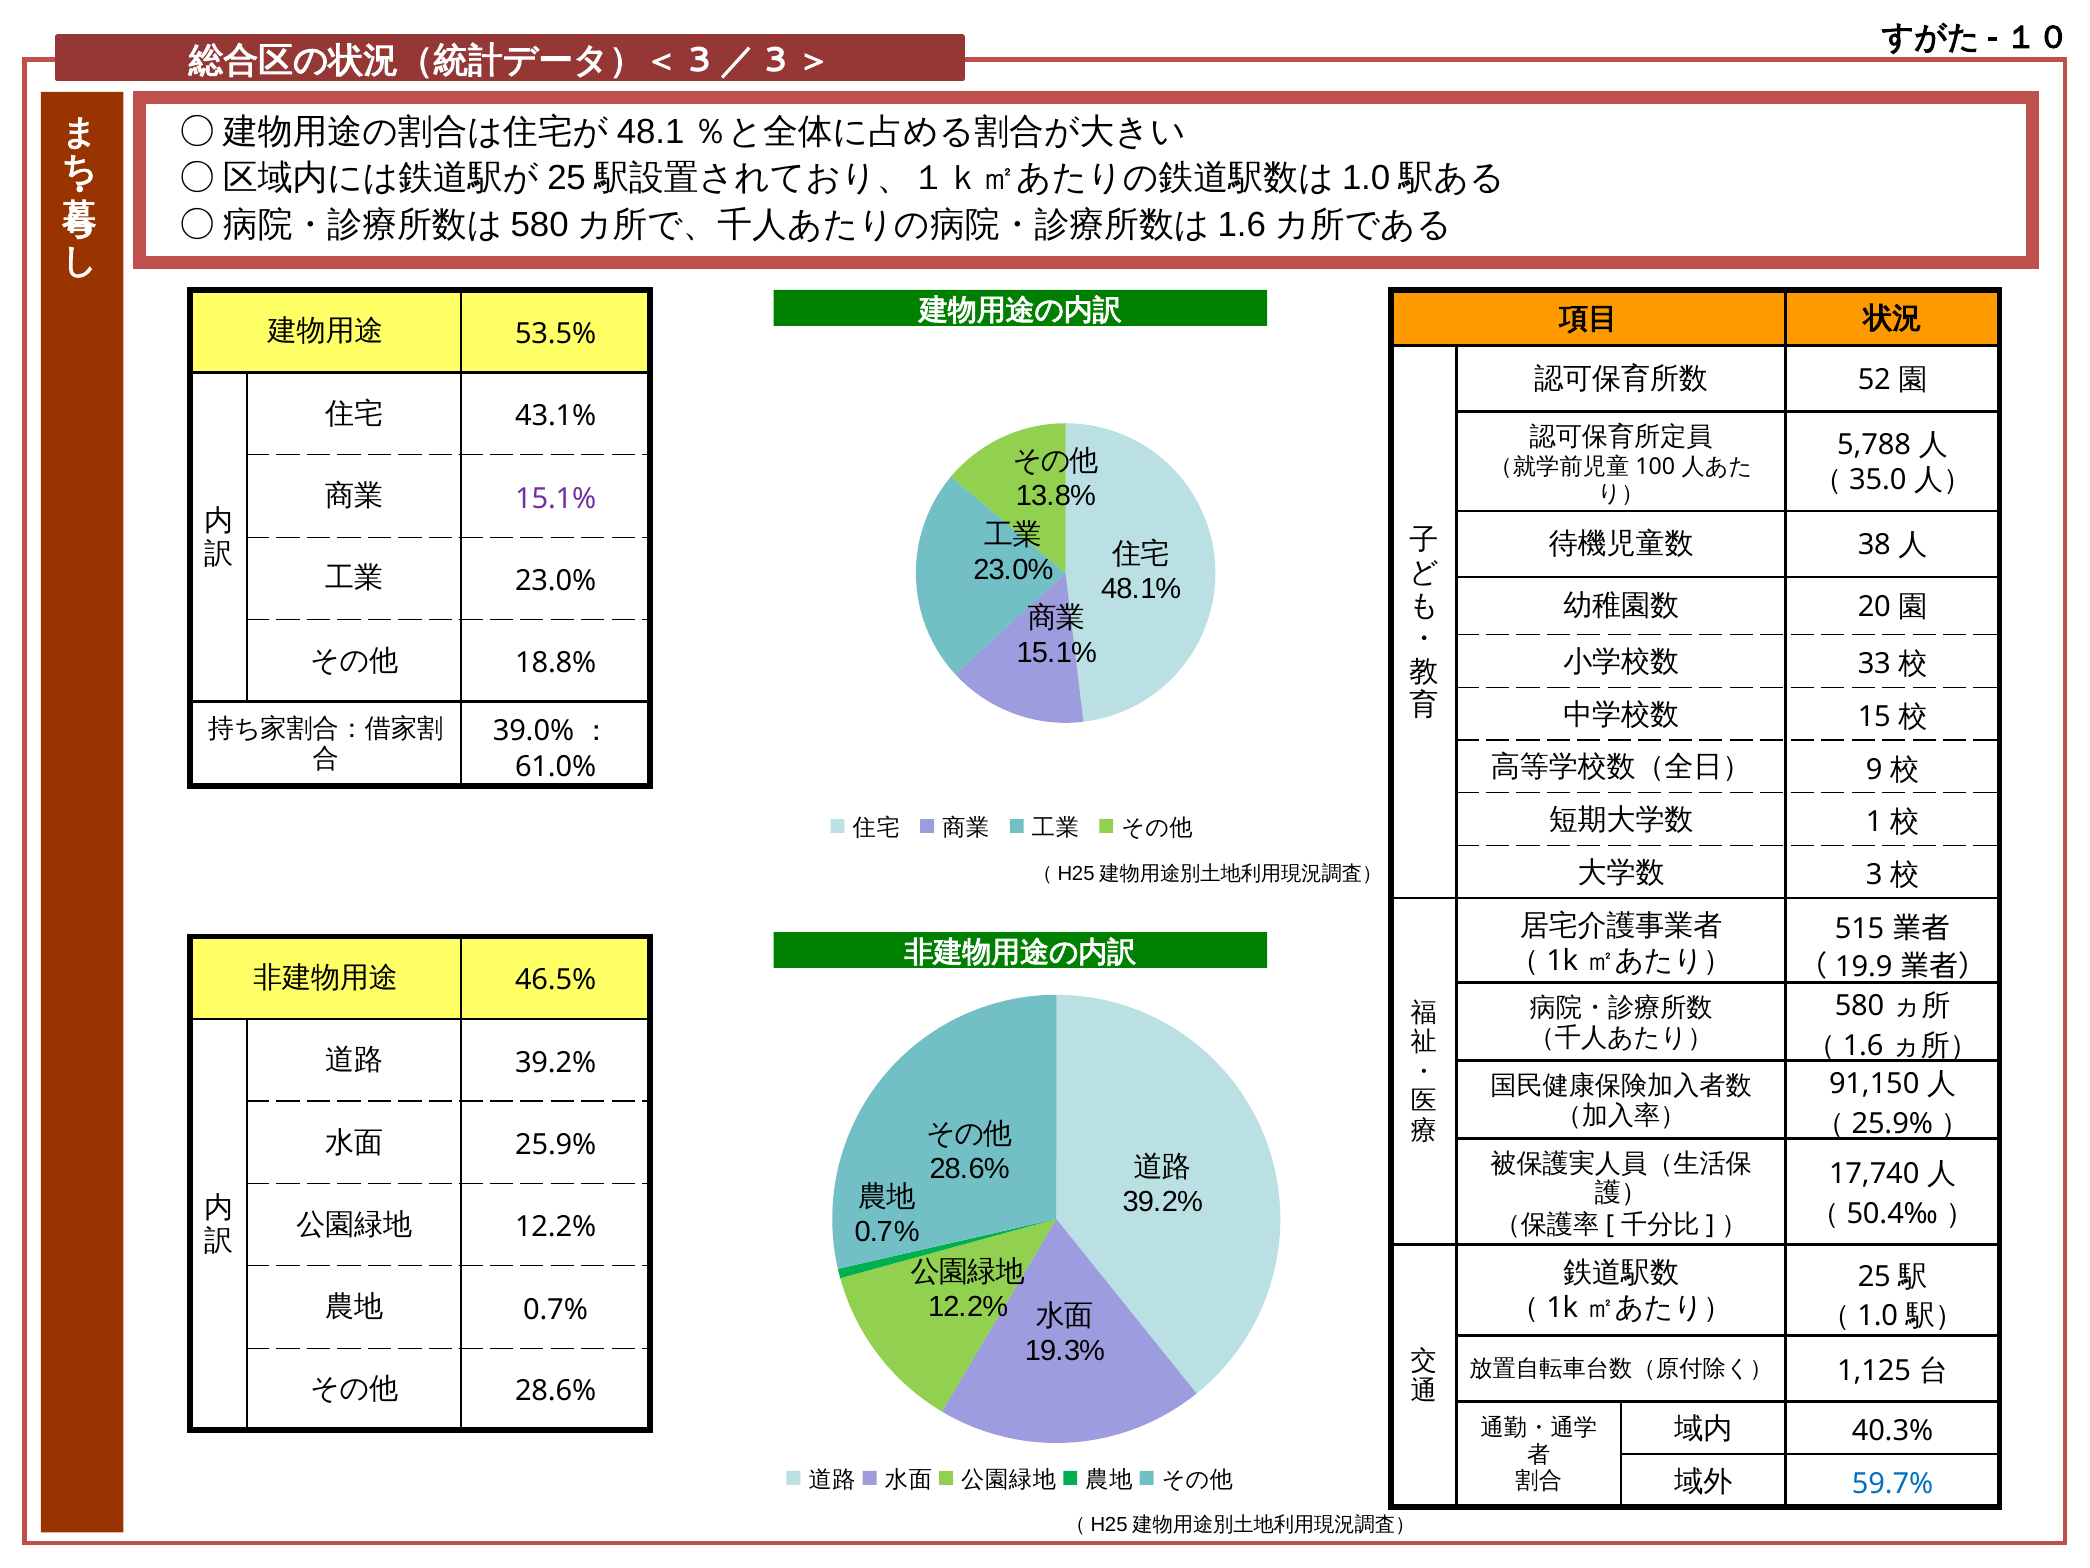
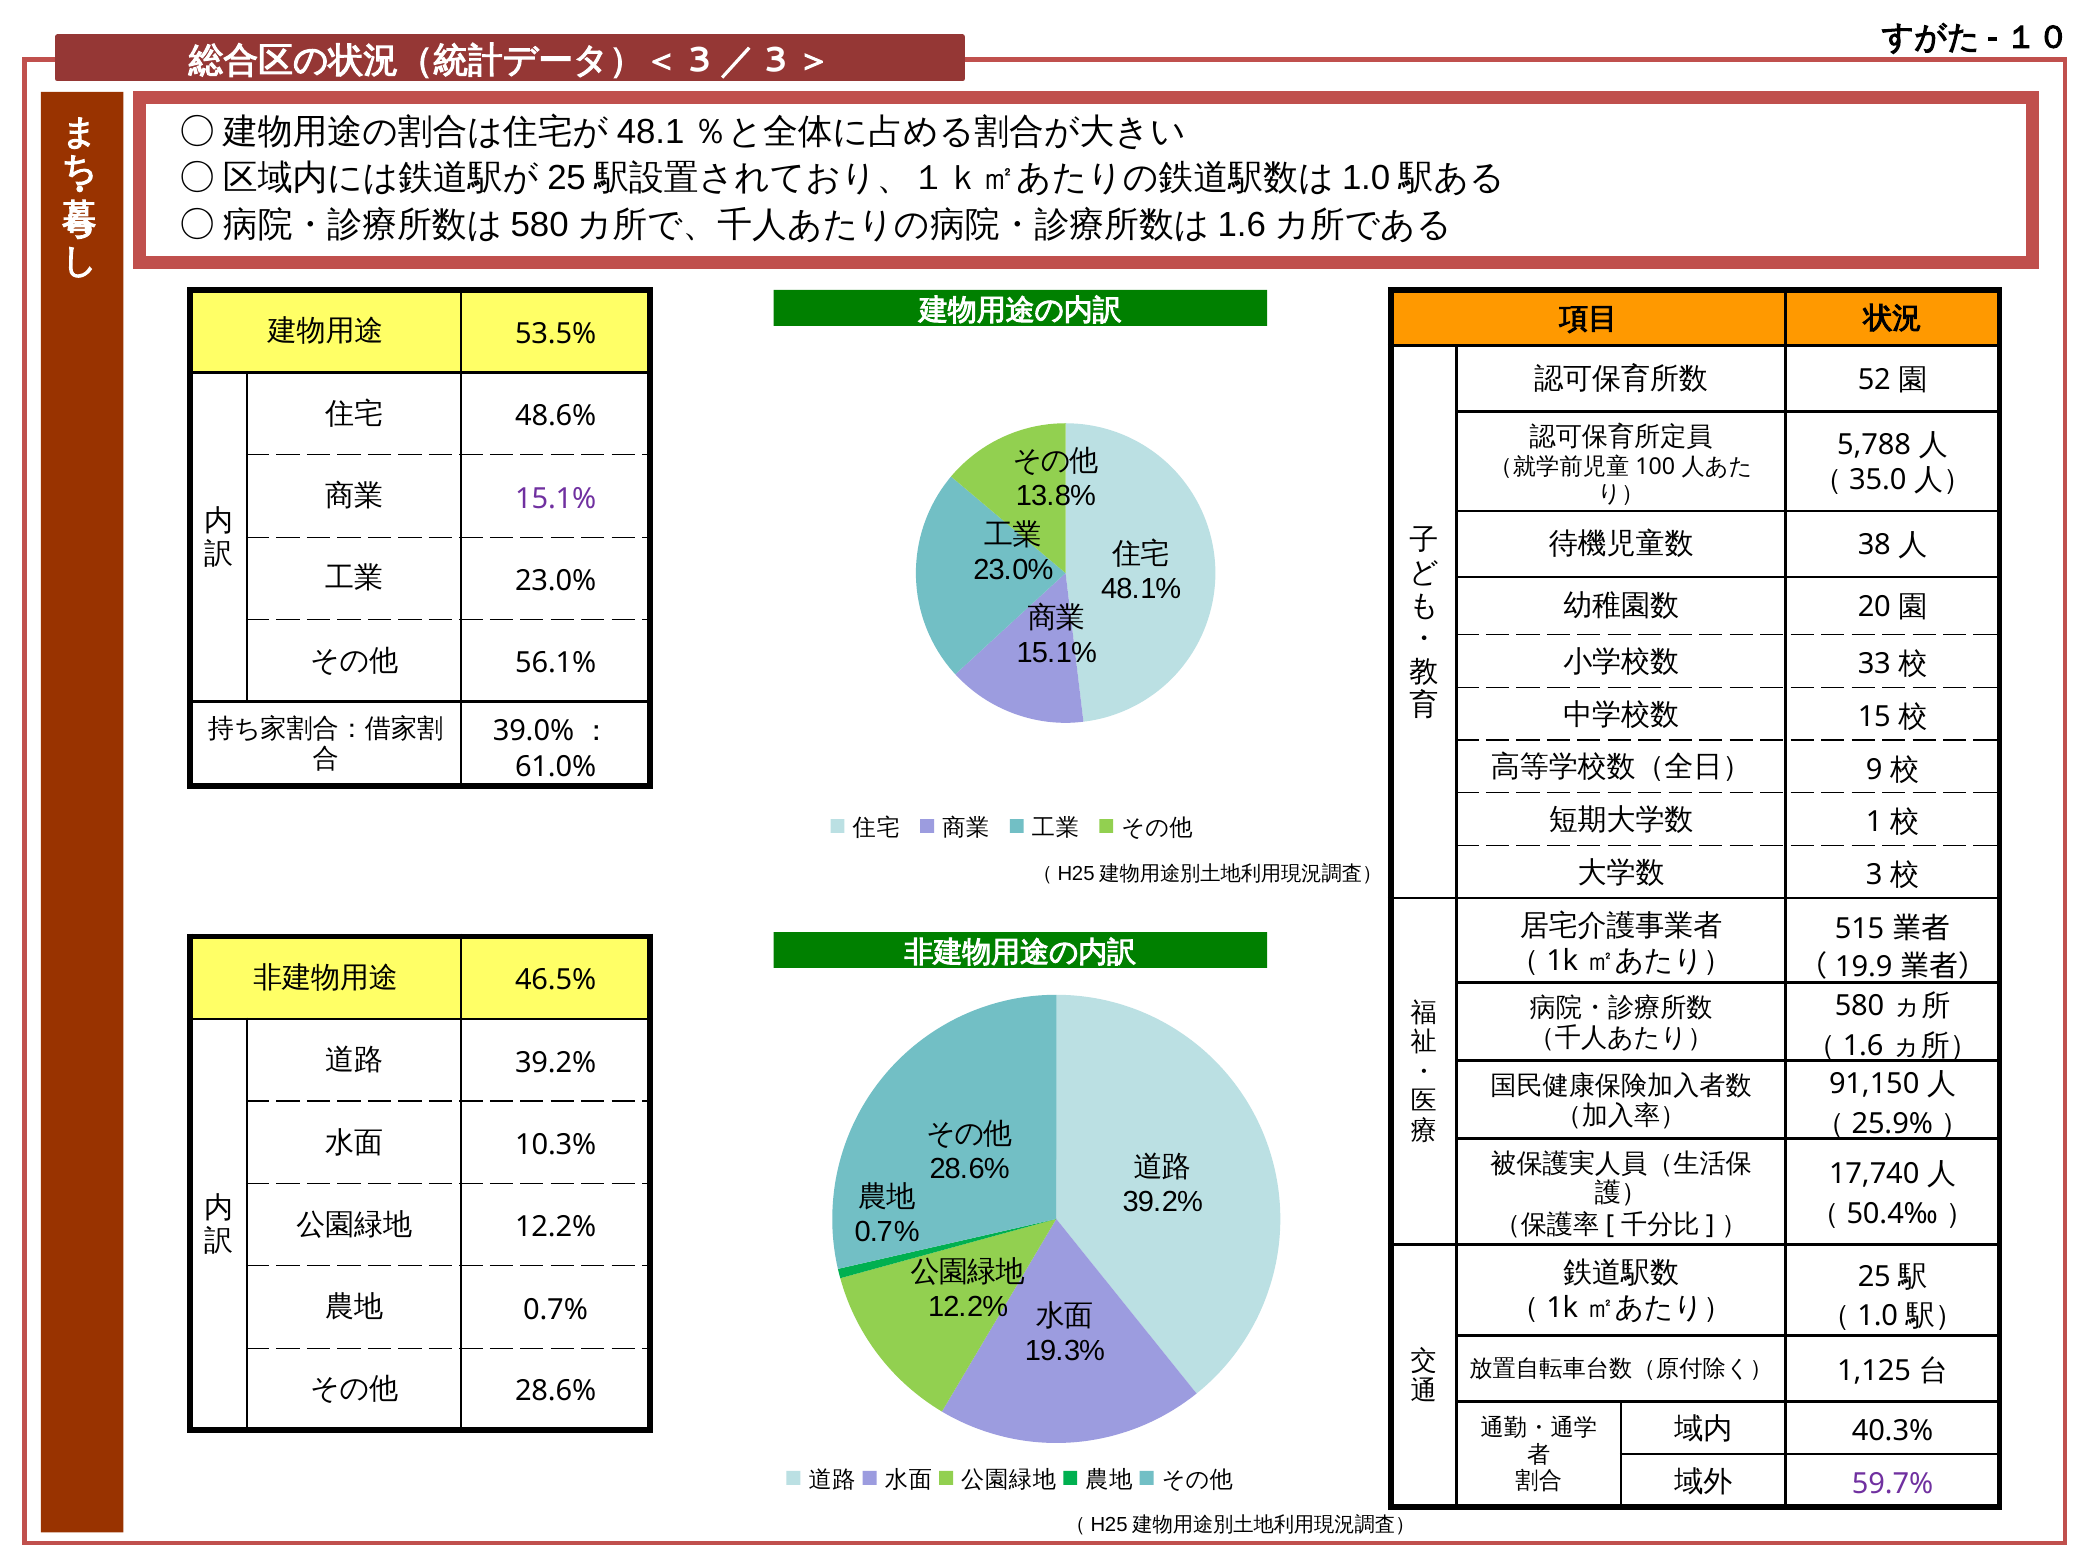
43.1%: 43.1% -> 48.6%
18.8%: 18.8% -> 56.1%
25.9%: 25.9% -> 10.3%
59.7% colour: blue -> purple
